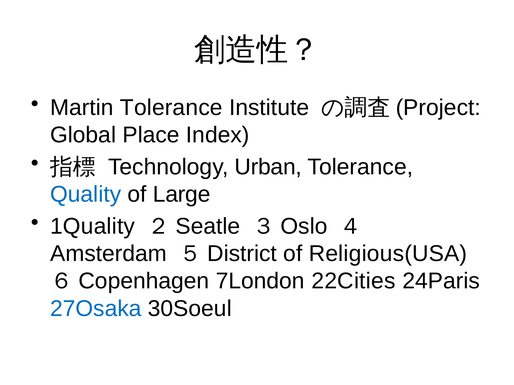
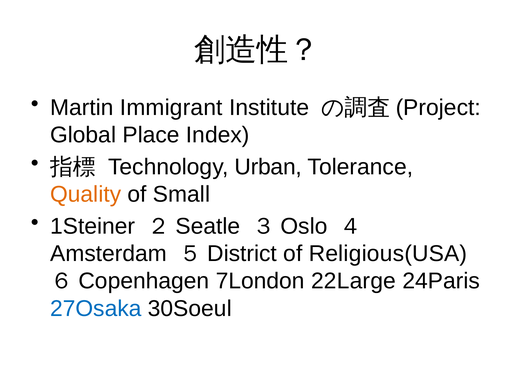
Martin Tolerance: Tolerance -> Immigrant
Quality colour: blue -> orange
Large: Large -> Small
1Quality: 1Quality -> 1Steiner
22Cities: 22Cities -> 22Large
